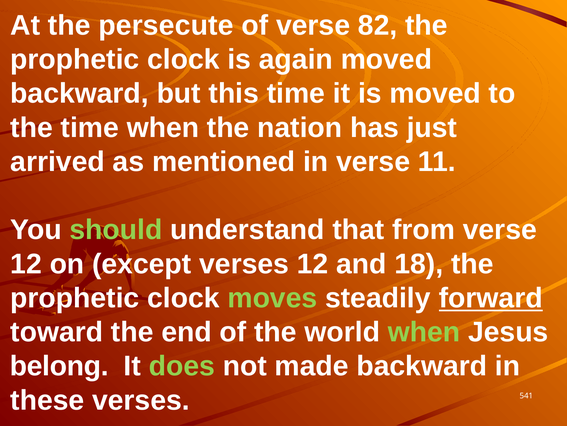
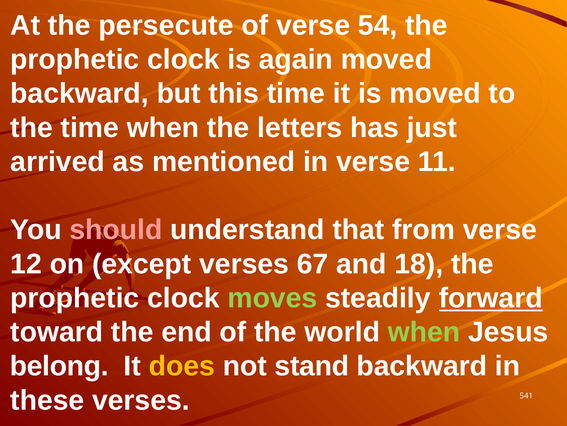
82: 82 -> 54
nation: nation -> letters
should colour: light green -> pink
verses 12: 12 -> 67
does colour: light green -> yellow
made: made -> stand
